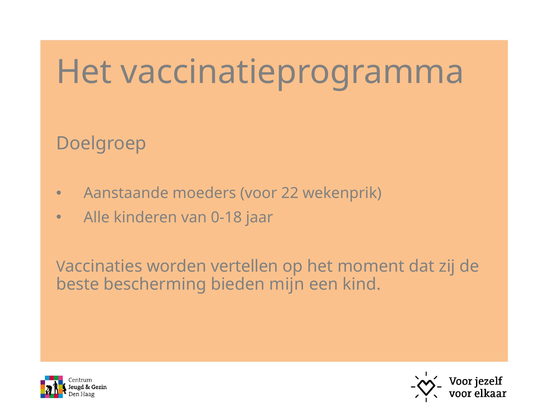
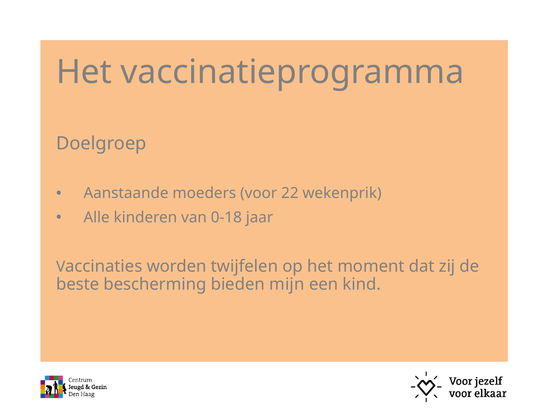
vertellen: vertellen -> twijfelen
